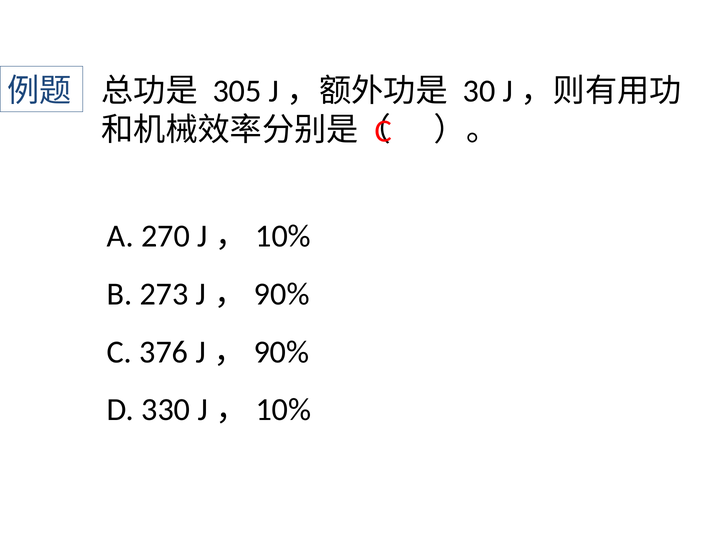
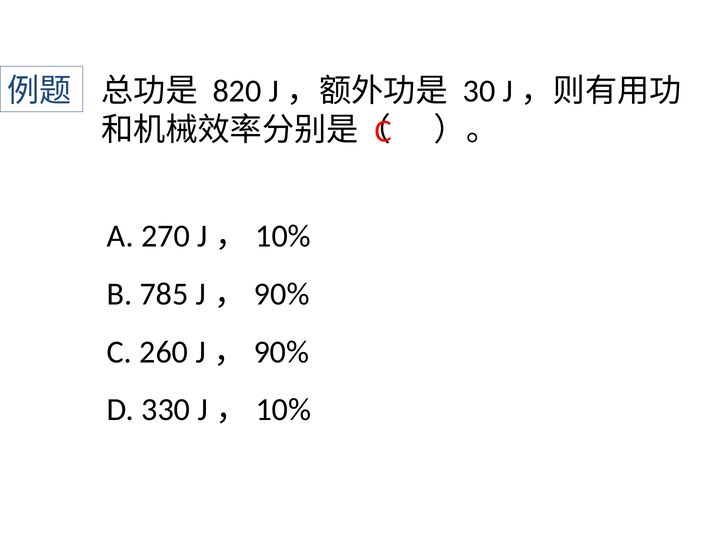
305: 305 -> 820
273: 273 -> 785
376: 376 -> 260
